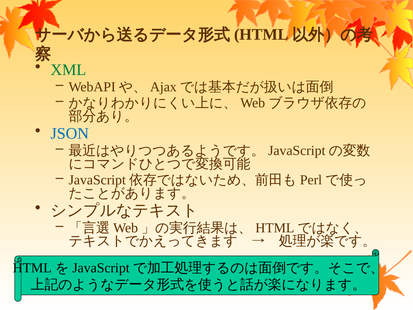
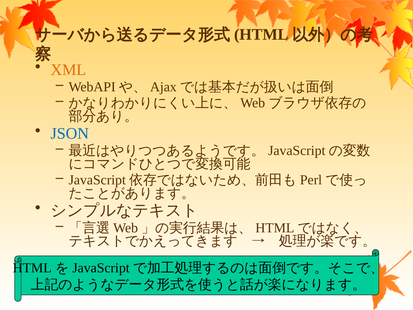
XML colour: green -> orange
